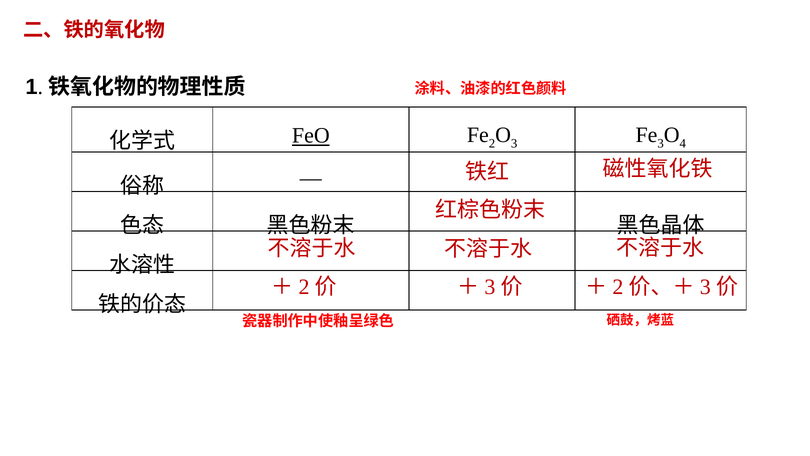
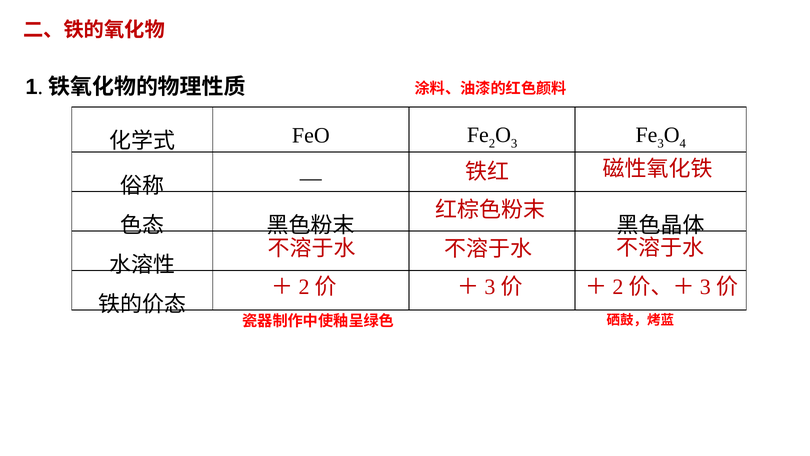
FeO underline: present -> none
